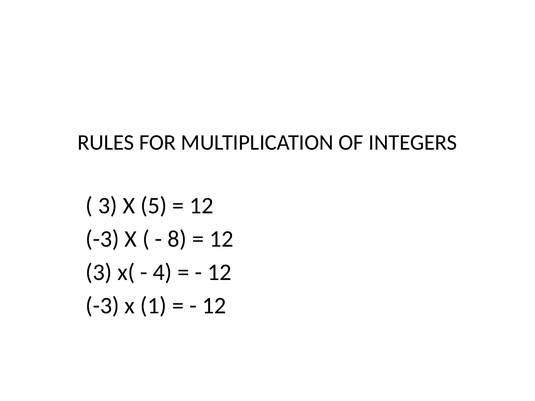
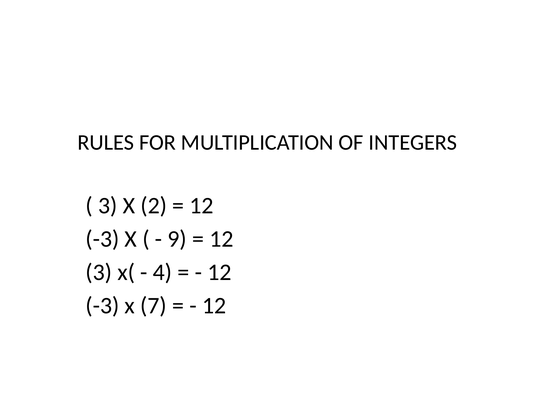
5: 5 -> 2
8: 8 -> 9
1: 1 -> 7
